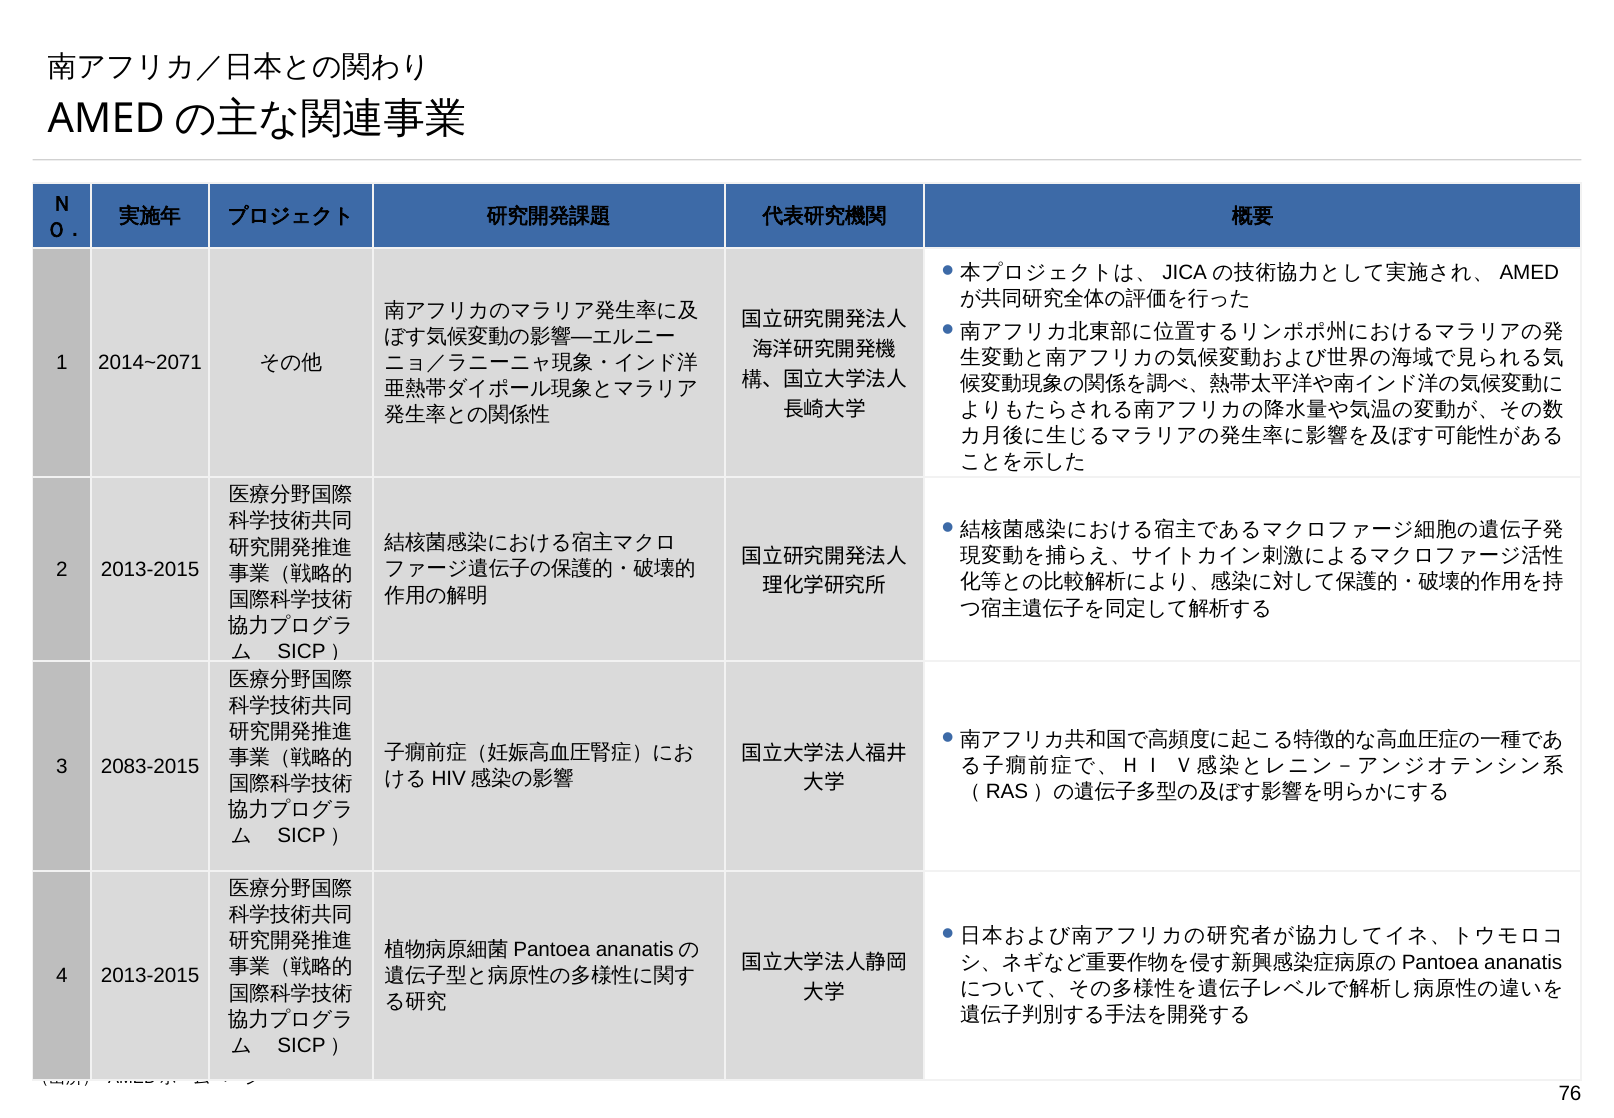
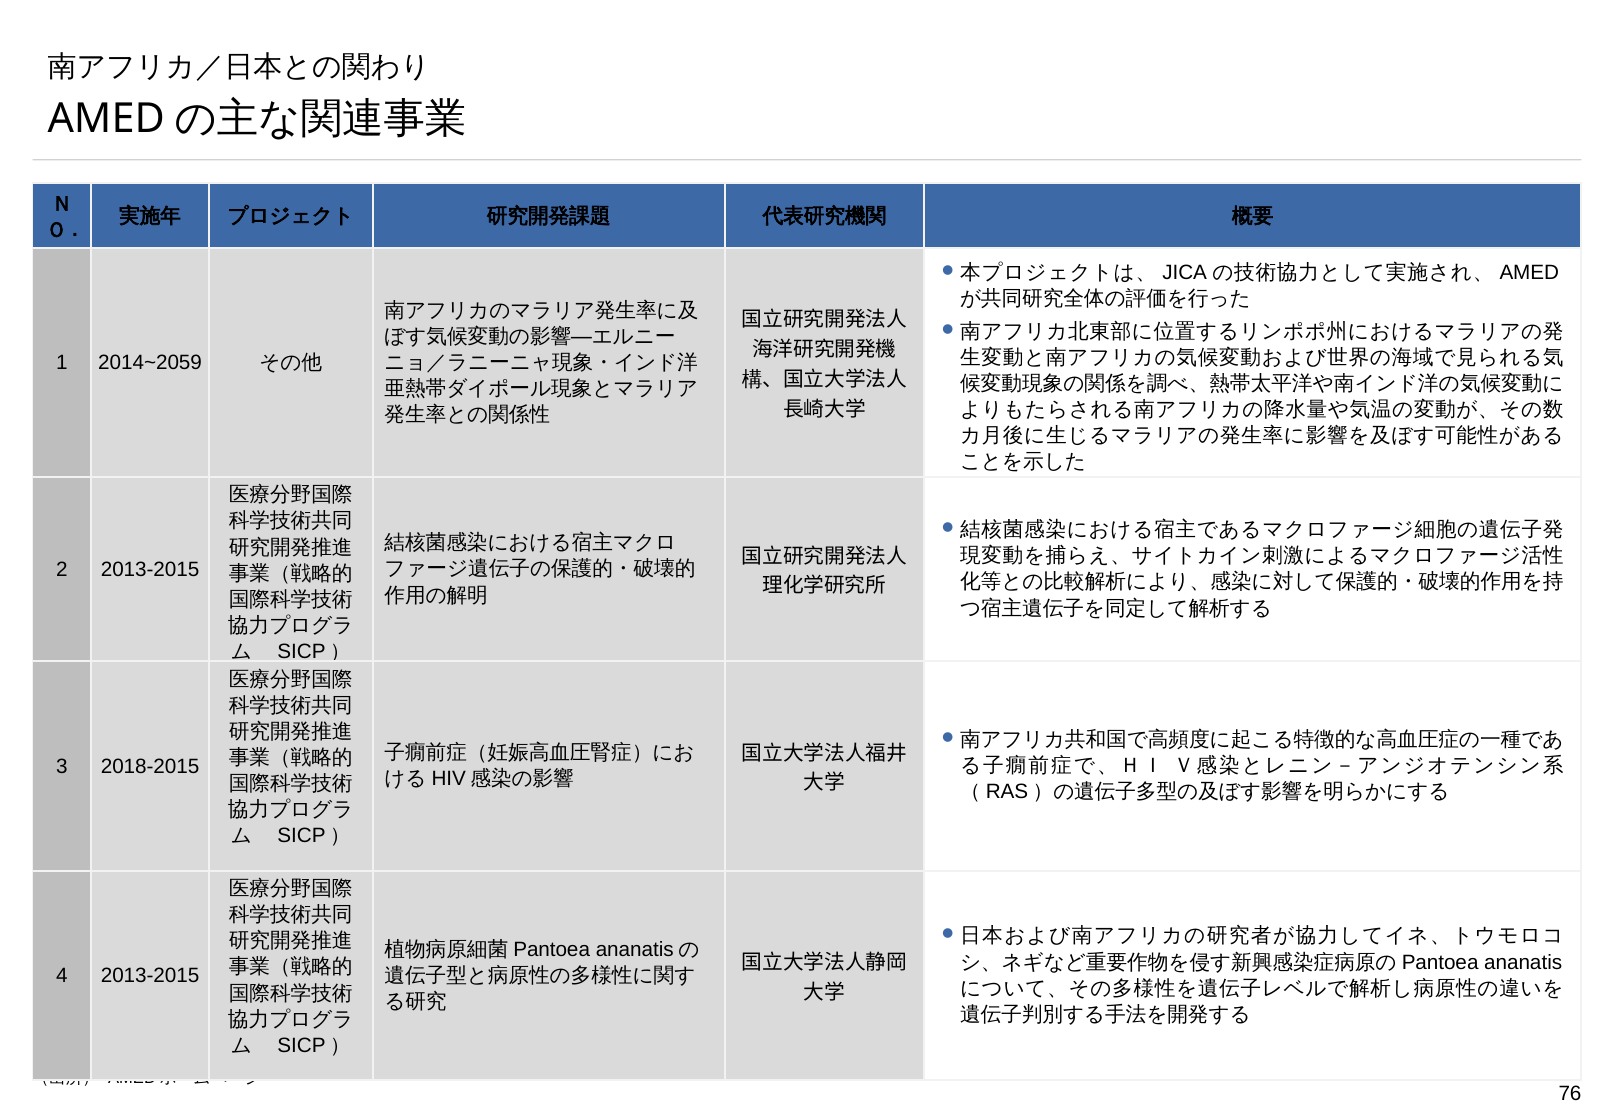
2014~2071: 2014~2071 -> 2014~2059
2083-2015: 2083-2015 -> 2018-2015
